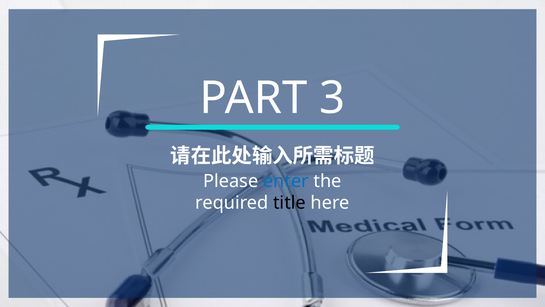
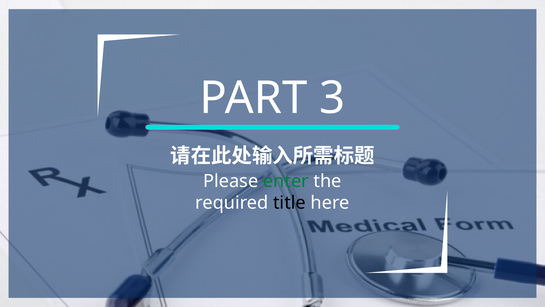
enter colour: blue -> green
